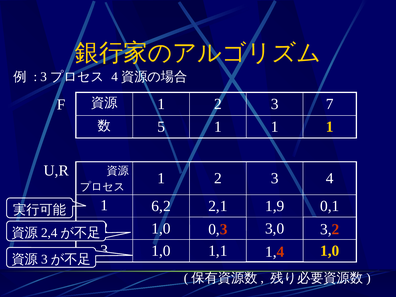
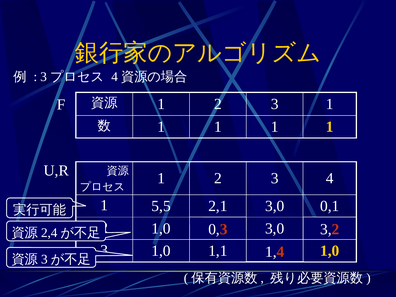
3 7: 7 -> 1
5 at (161, 127): 5 -> 1
6,2: 6,2 -> 5,5
2,1 1,9: 1,9 -> 3,0
